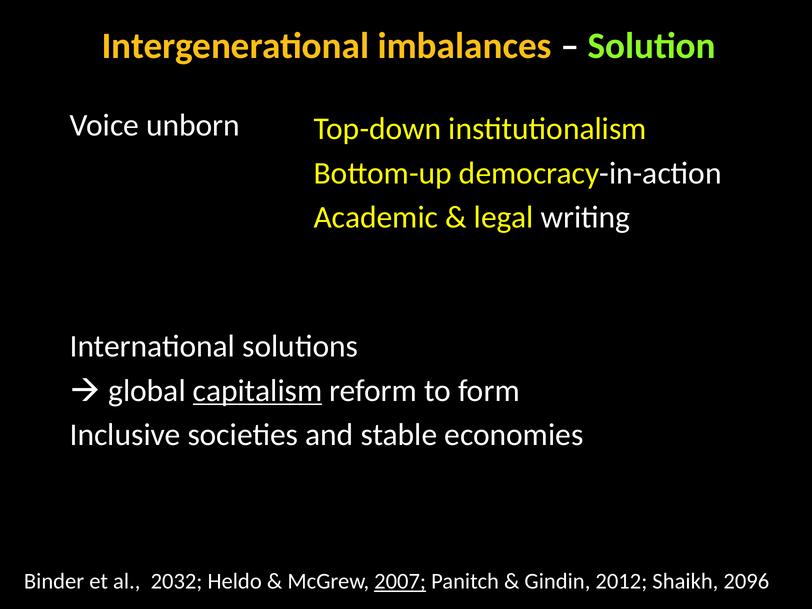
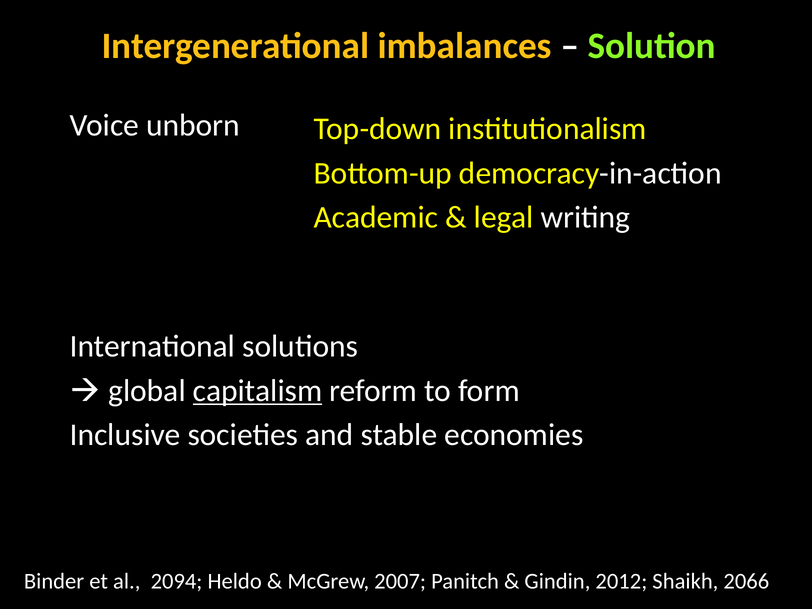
2032: 2032 -> 2094
2007 underline: present -> none
2096: 2096 -> 2066
